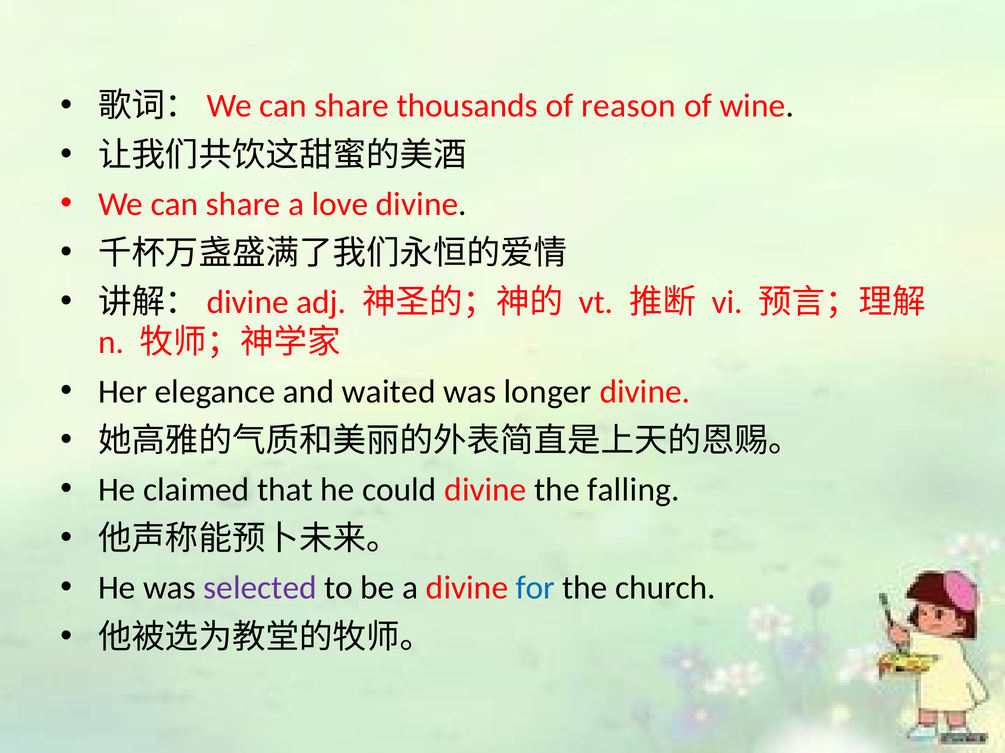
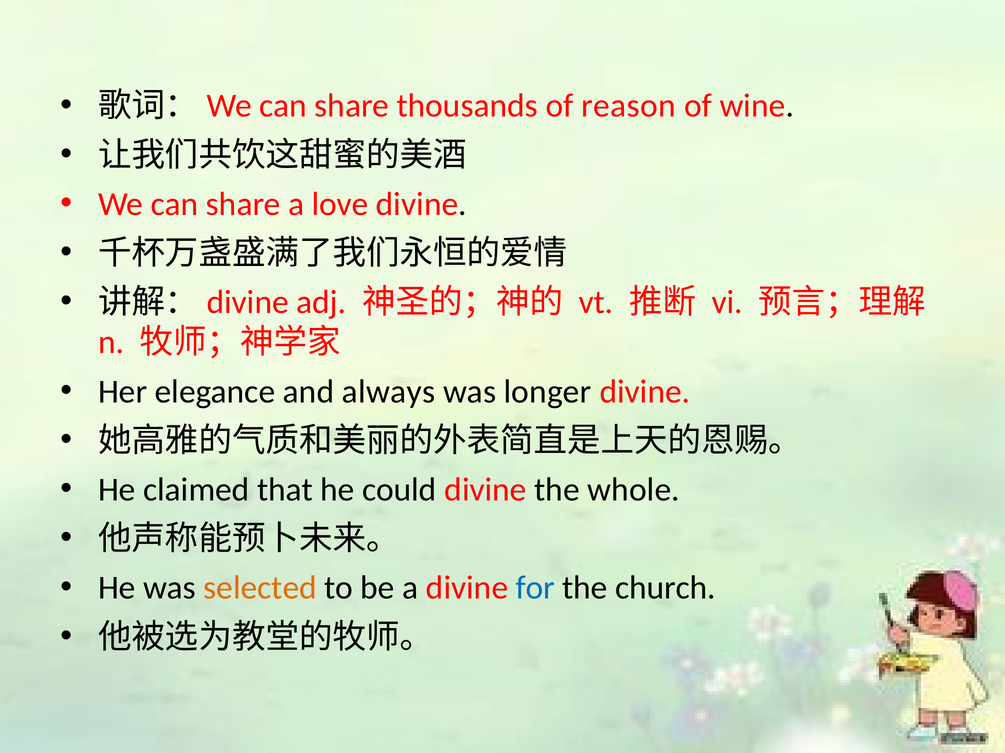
waited: waited -> always
falling: falling -> whole
selected colour: purple -> orange
